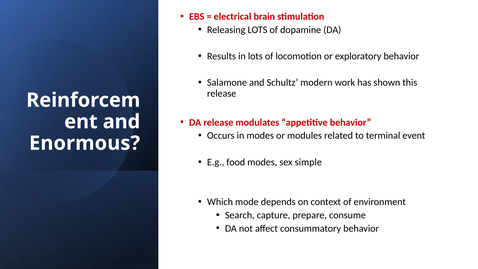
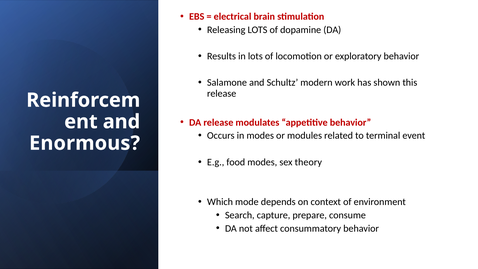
simple: simple -> theory
